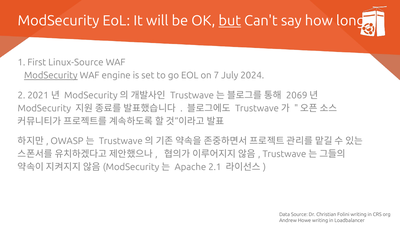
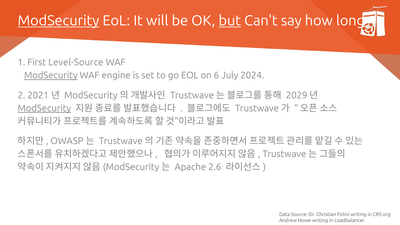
ModSecurity at (58, 21) underline: none -> present
Linux-Source: Linux-Source -> Level-Source
7: 7 -> 6
2069: 2069 -> 2029
ModSecurity at (44, 108) underline: none -> present
2.1: 2.1 -> 2.6
